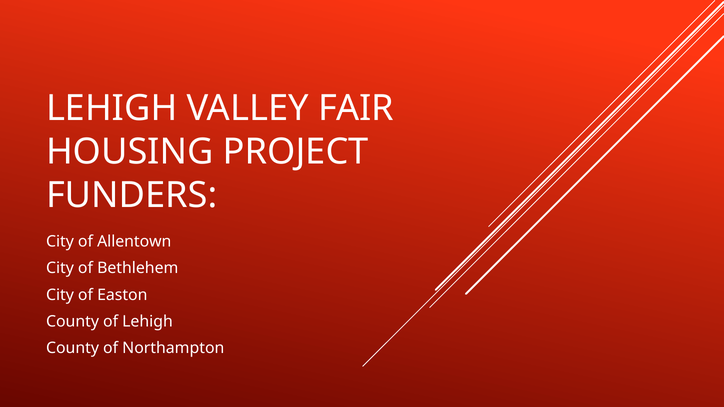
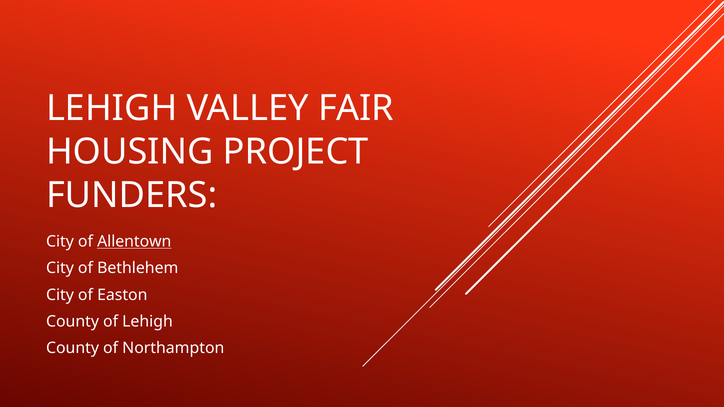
Allentown underline: none -> present
